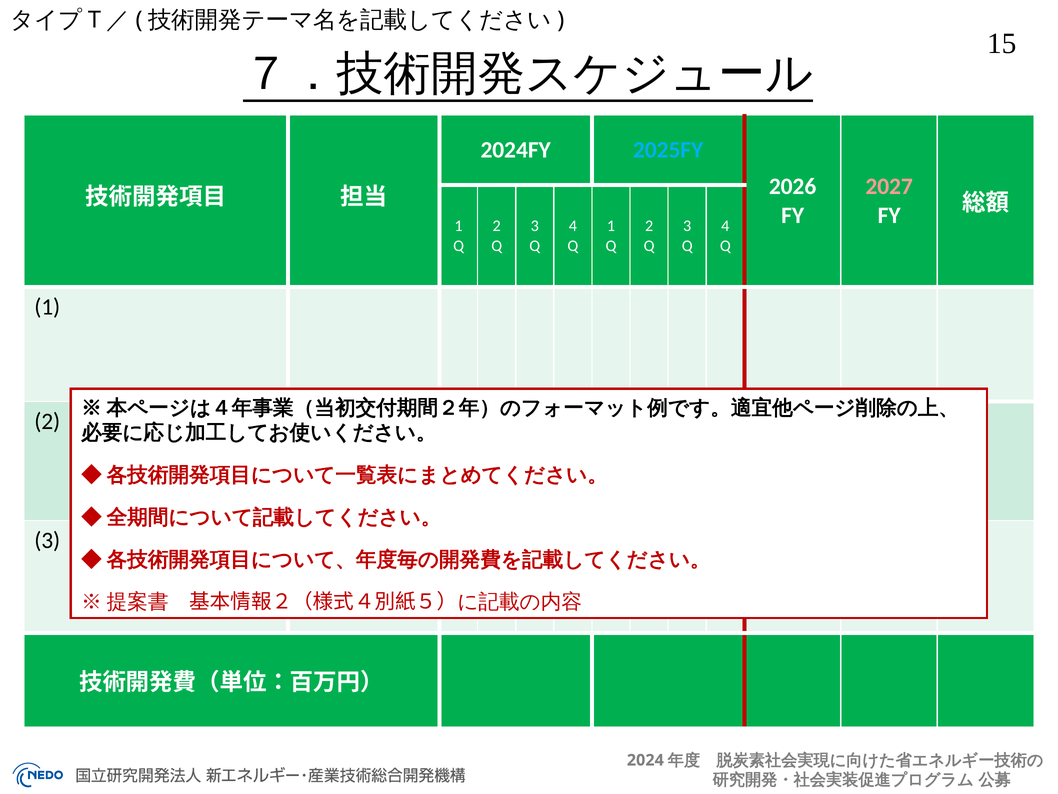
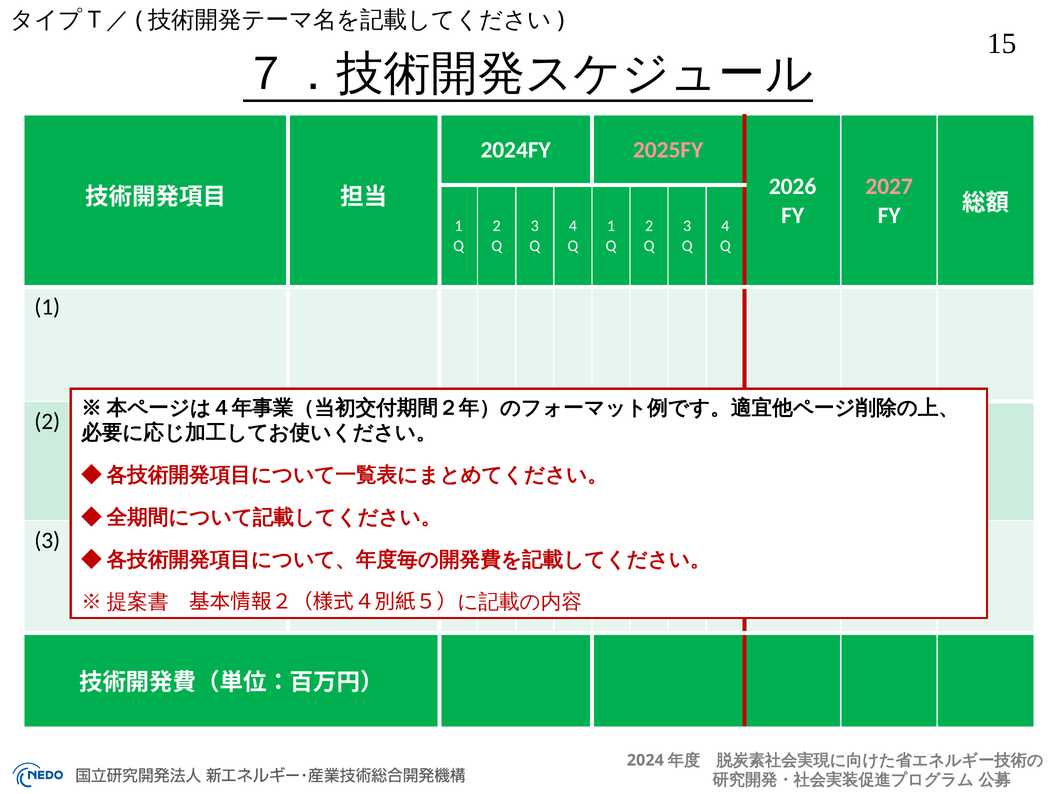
2025FY colour: light blue -> pink
